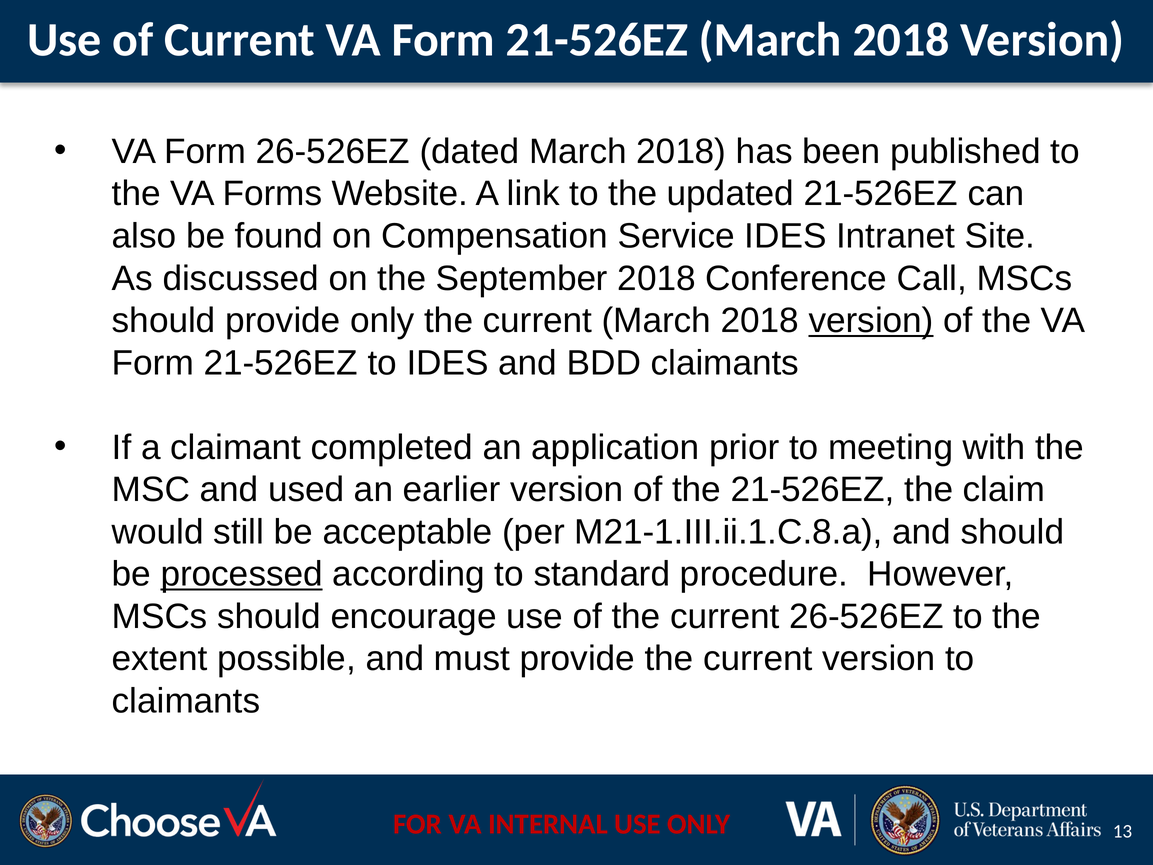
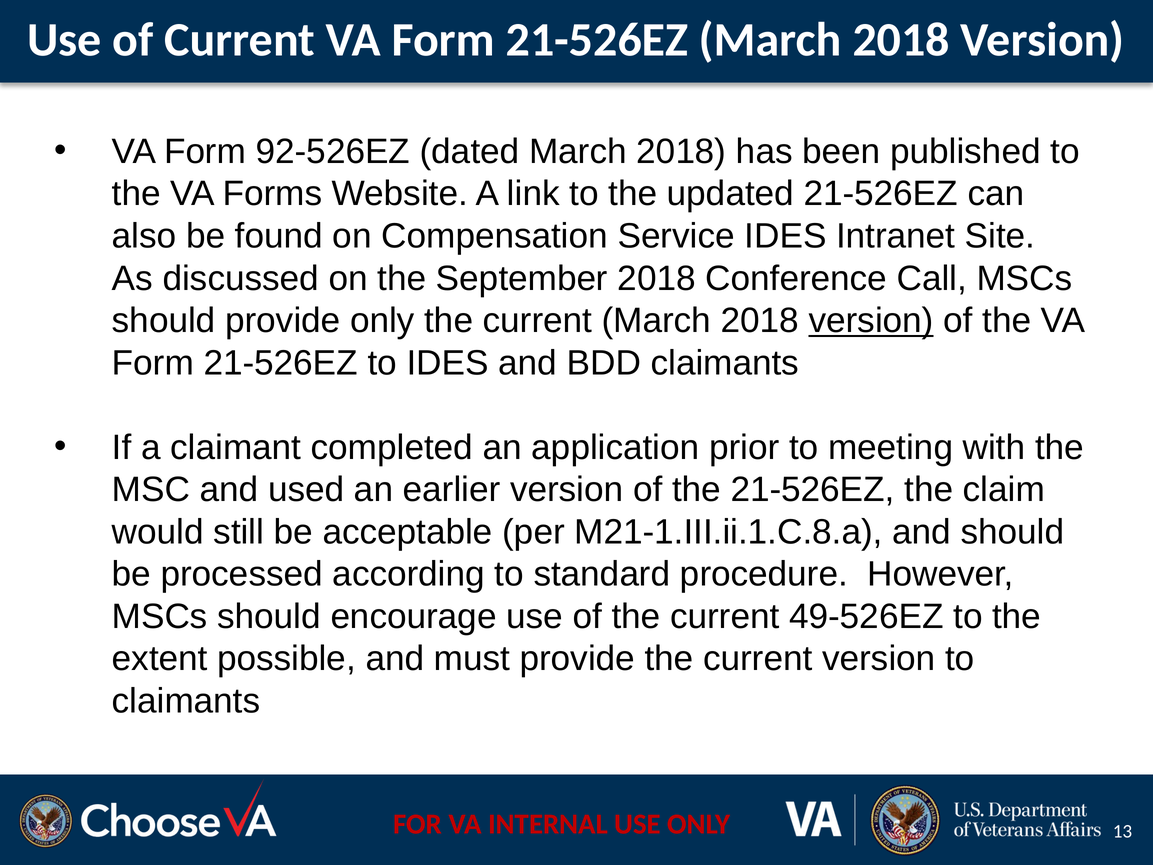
Form 26-526EZ: 26-526EZ -> 92-526EZ
processed underline: present -> none
current 26-526EZ: 26-526EZ -> 49-526EZ
